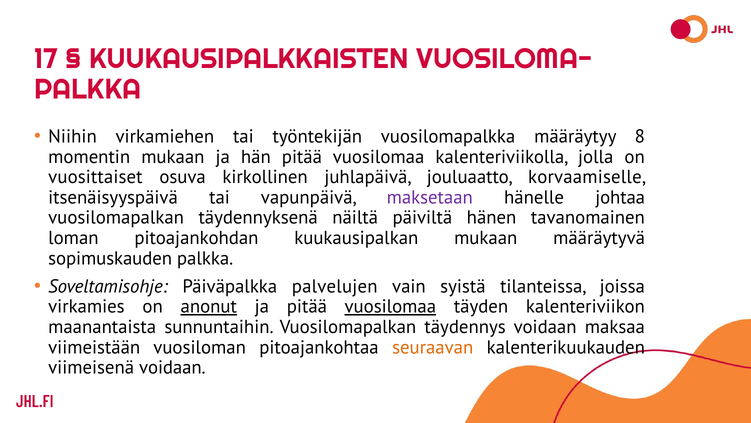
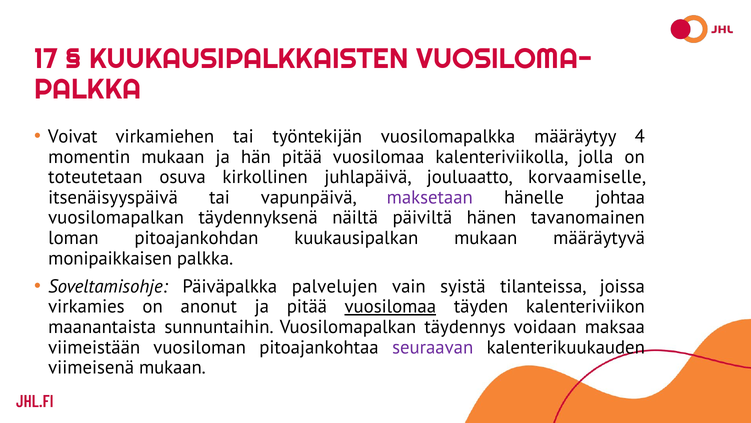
Niihin: Niihin -> Voivat
8: 8 -> 4
vuosittaiset: vuosittaiset -> toteutetaan
sopimuskauden: sopimuskauden -> monipaikkaisen
anonut underline: present -> none
seuraavan colour: orange -> purple
viimeisenä voidaan: voidaan -> mukaan
